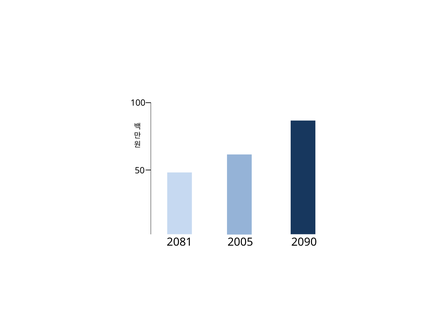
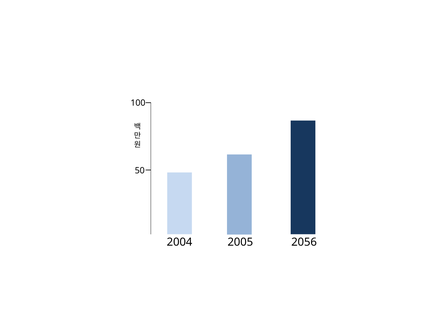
2081: 2081 -> 2004
2090: 2090 -> 2056
